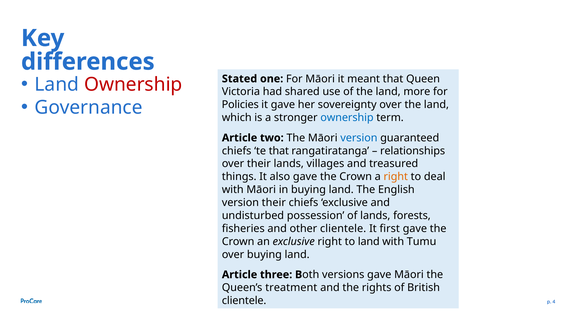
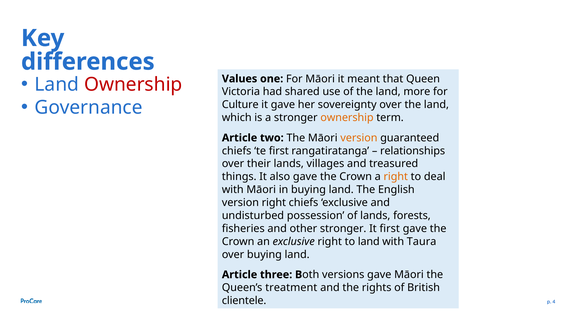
Stated: Stated -> Values
Policies: Policies -> Culture
ownership at (347, 117) colour: blue -> orange
version at (359, 138) colour: blue -> orange
te that: that -> first
version their: their -> right
other clientele: clientele -> stronger
Tumu: Tumu -> Taura
